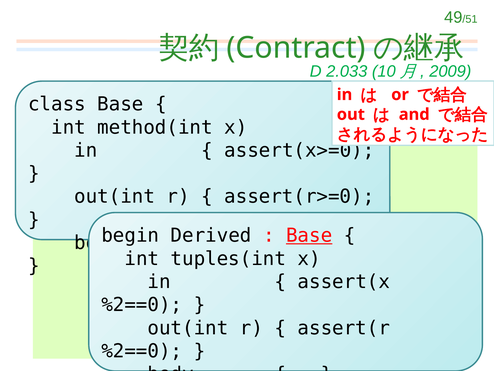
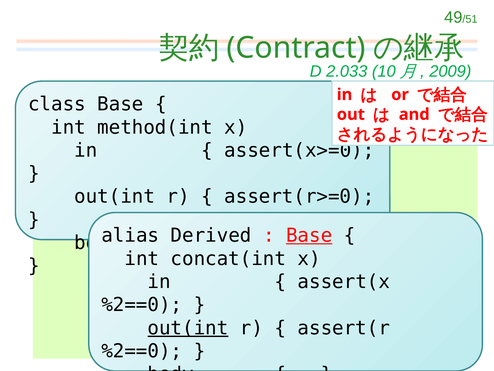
begin: begin -> alias
tuples(int: tuples(int -> concat(int
out(int at (188, 328) underline: none -> present
